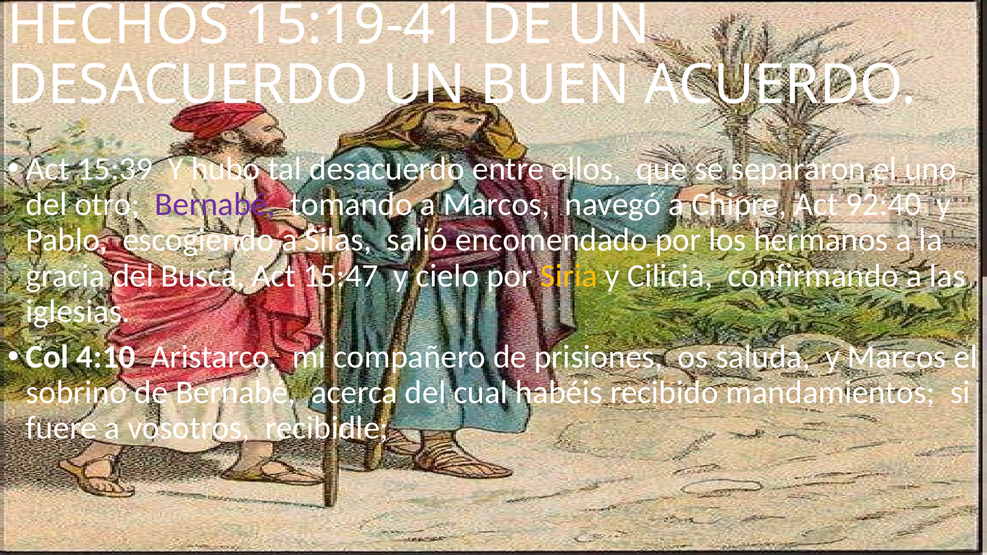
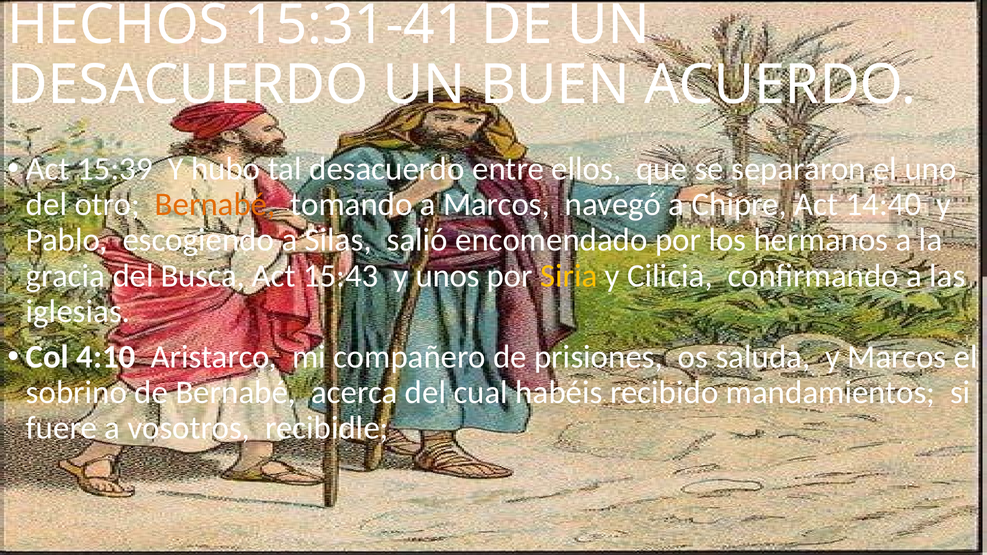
15:19-41: 15:19-41 -> 15:31-41
Bernabé at (215, 205) colour: purple -> orange
92:40: 92:40 -> 14:40
15:47: 15:47 -> 15:43
cielo: cielo -> unos
